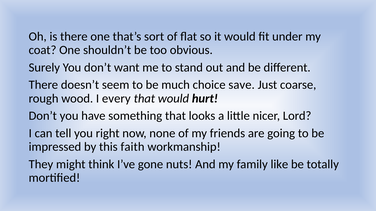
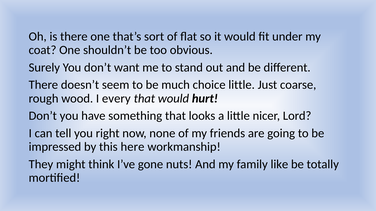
choice save: save -> little
faith: faith -> here
